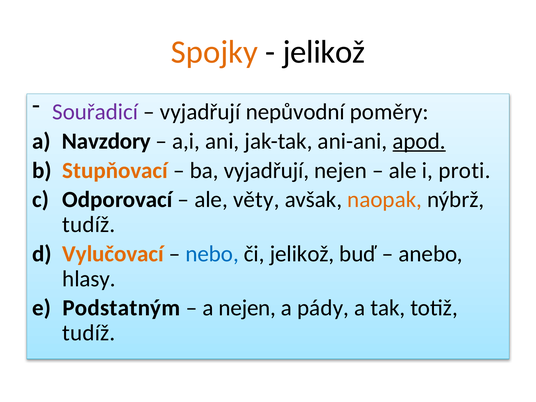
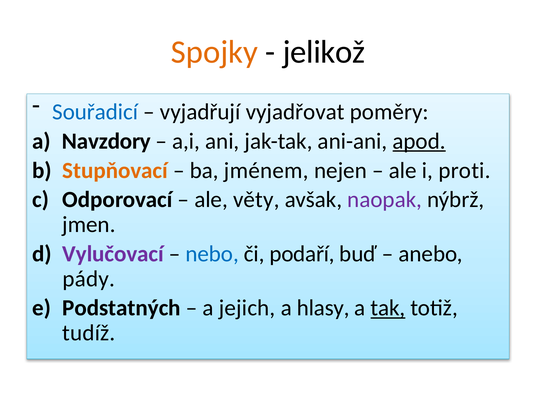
Souřadicí colour: purple -> blue
nepůvodní: nepůvodní -> vyjadřovat
ba vyjadřují: vyjadřují -> jménem
naopak colour: orange -> purple
tudíž at (89, 225): tudíž -> jmen
Vylučovací colour: orange -> purple
či jelikož: jelikož -> podaří
hlasy: hlasy -> pády
Podstatným: Podstatným -> Podstatných
a nejen: nejen -> jejich
pády: pády -> hlasy
tak underline: none -> present
